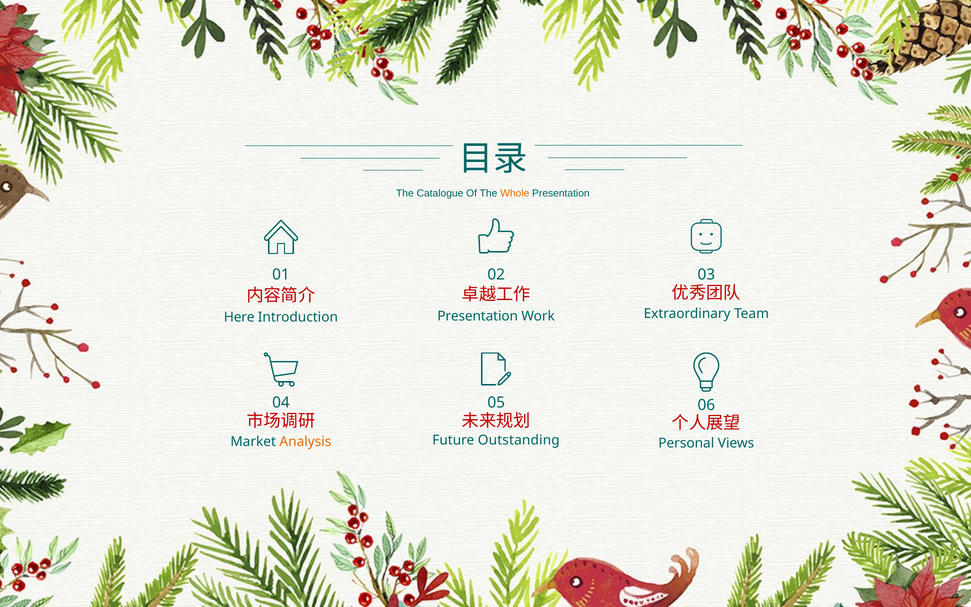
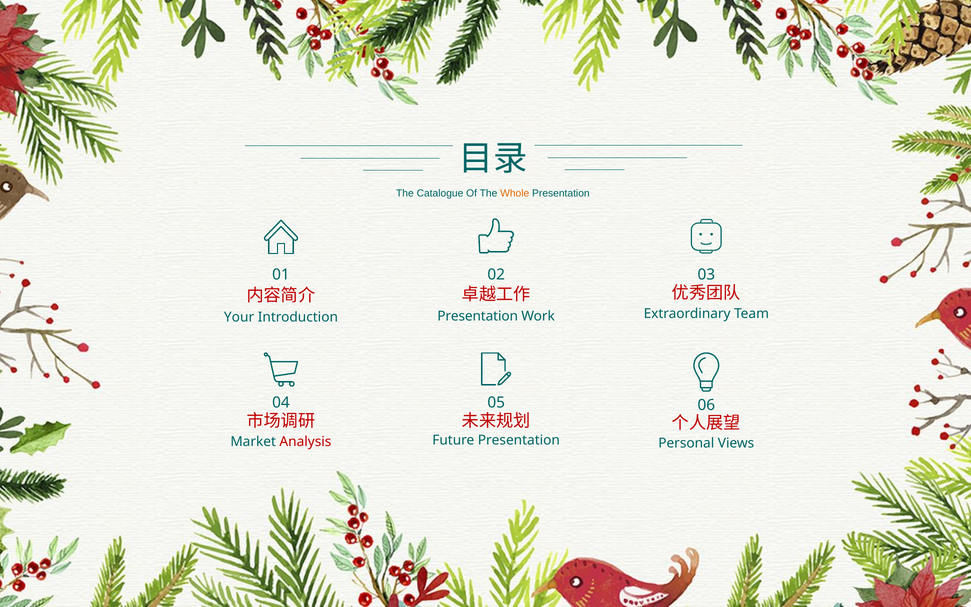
Here: Here -> Your
Future Outstanding: Outstanding -> Presentation
Analysis colour: orange -> red
